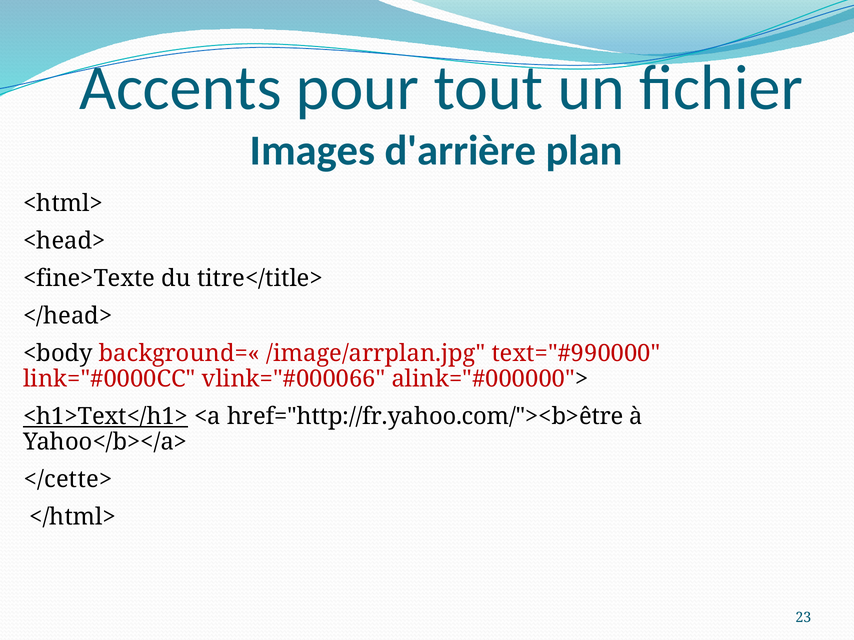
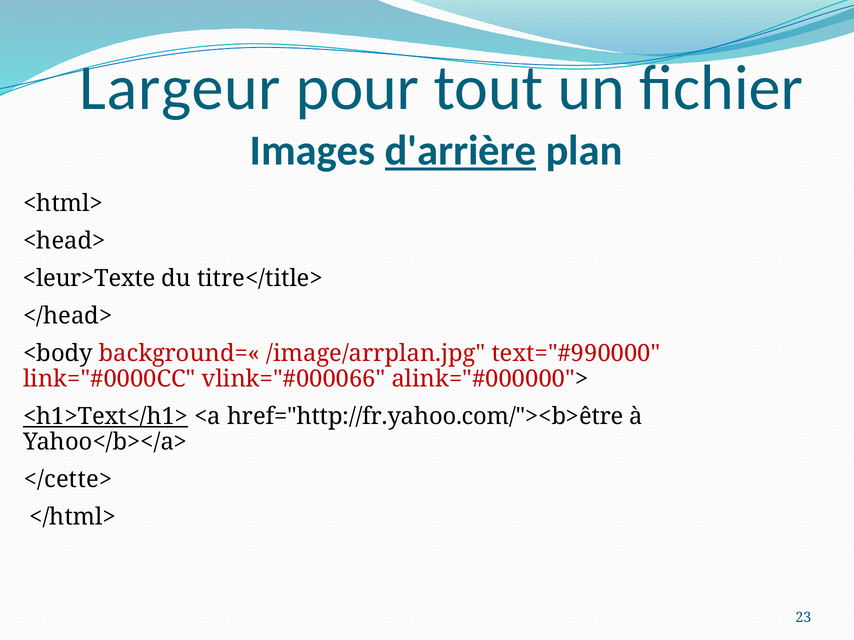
Accents: Accents -> Largeur
d'arrière underline: none -> present
<fine>Texte: <fine>Texte -> <leur>Texte
